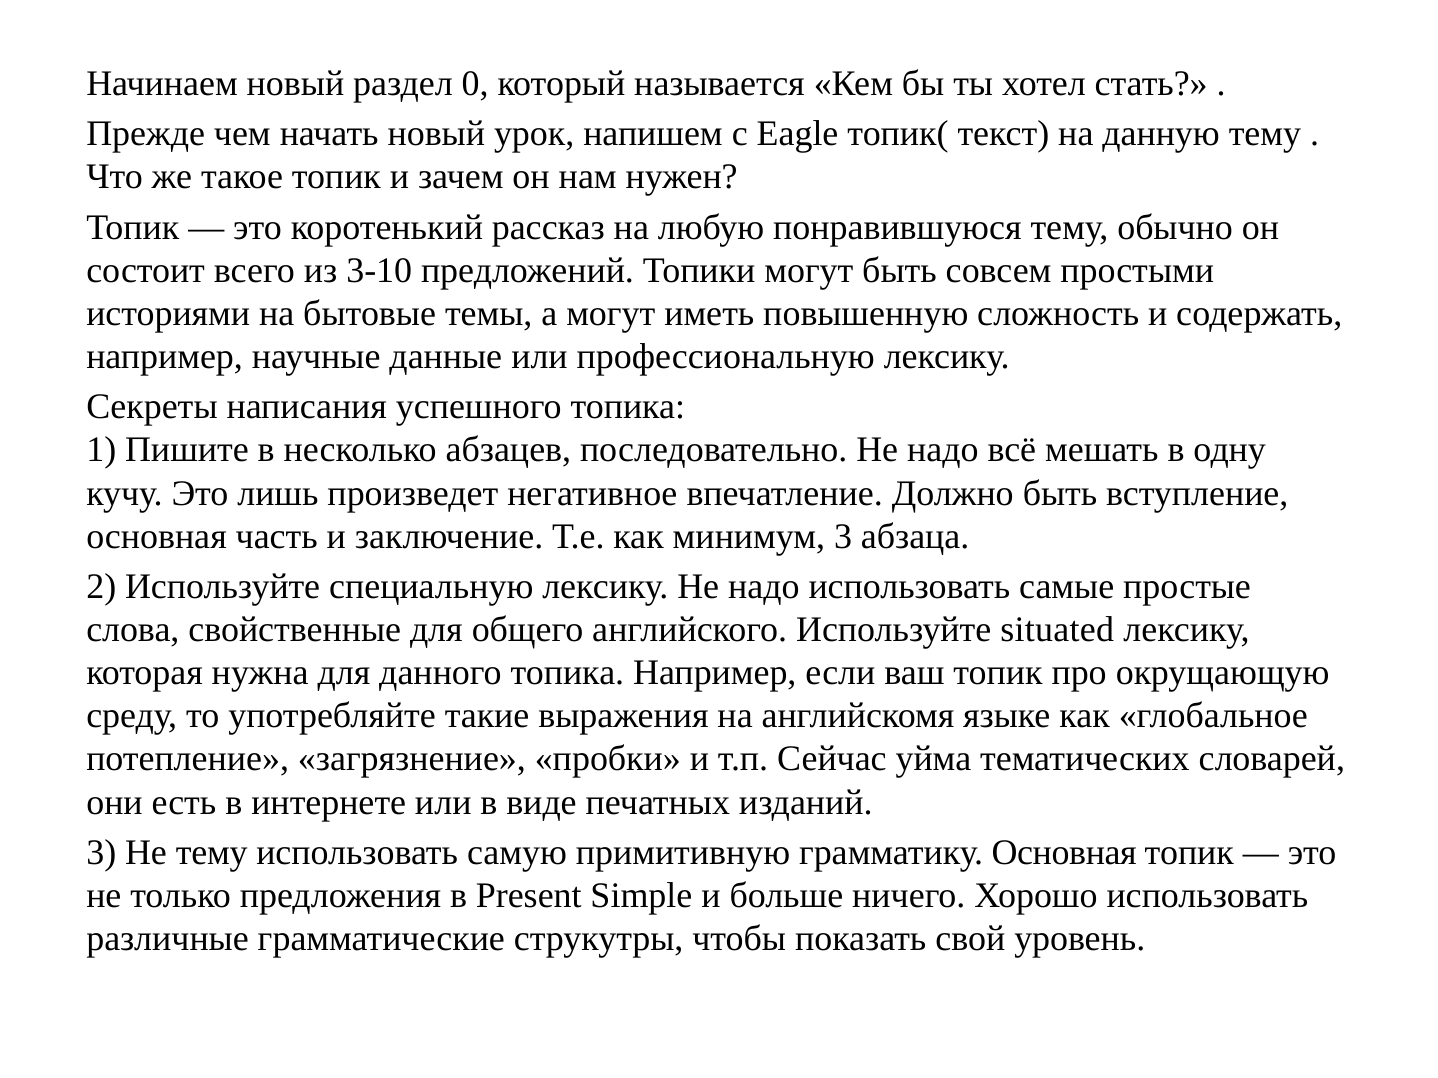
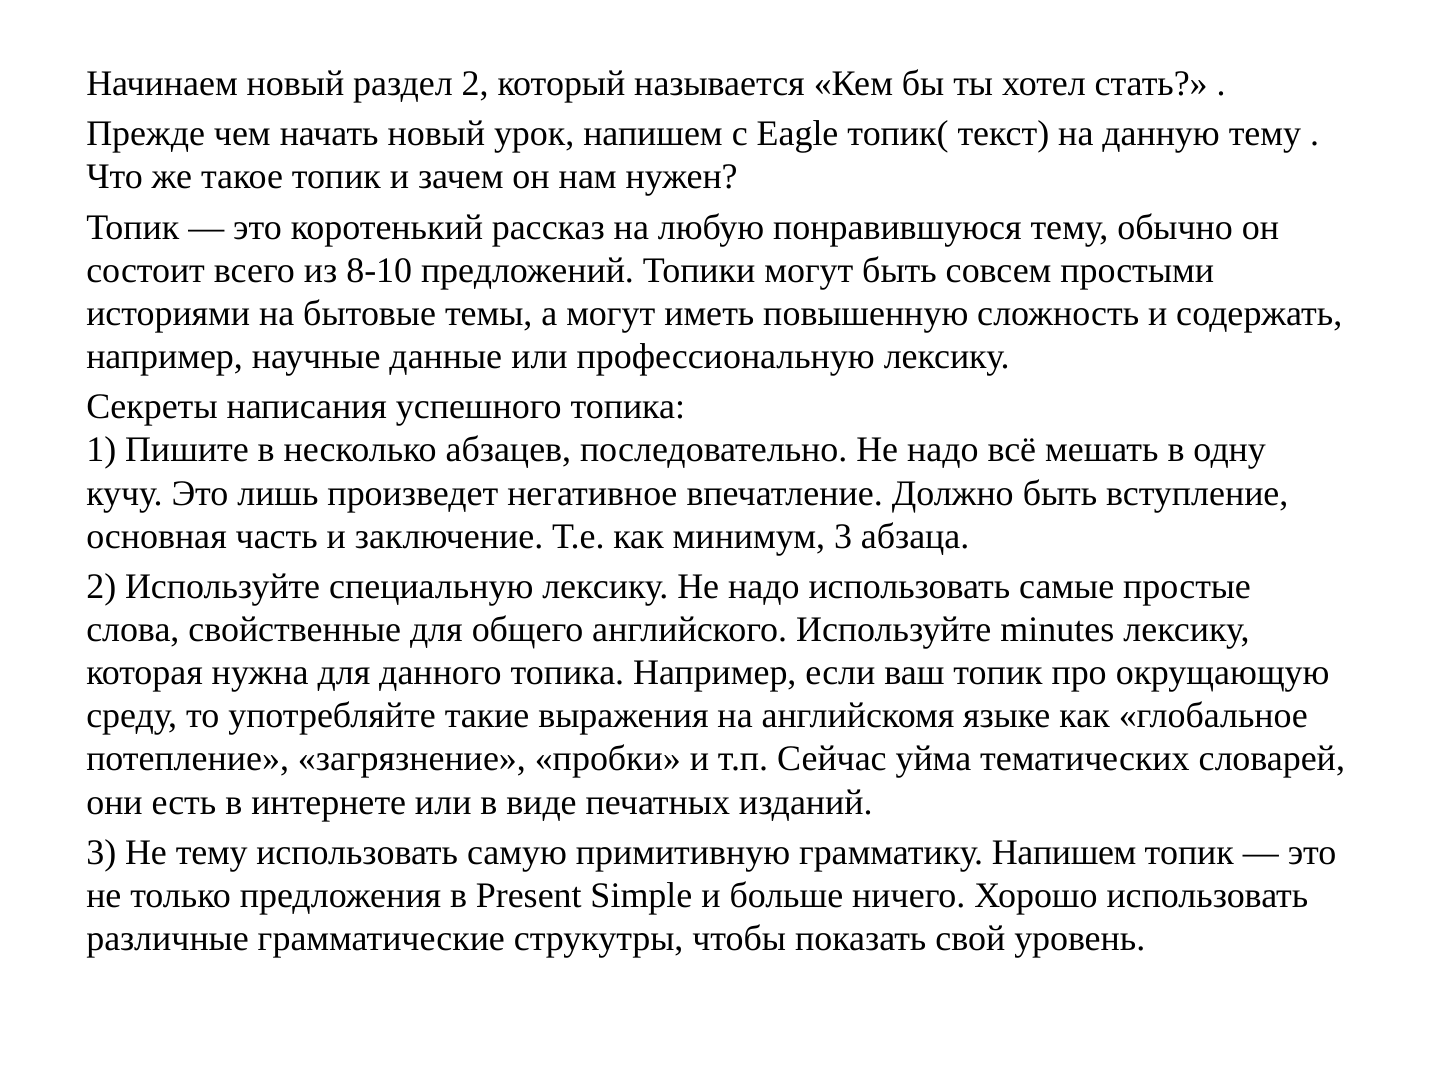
раздел 0: 0 -> 2
3-10: 3-10 -> 8-10
situated: situated -> minutes
грамматику Основная: Основная -> Напишем
